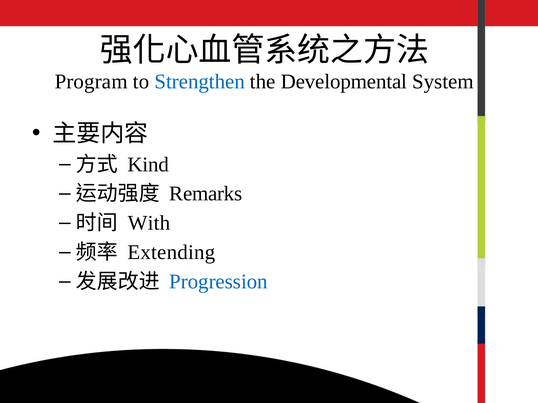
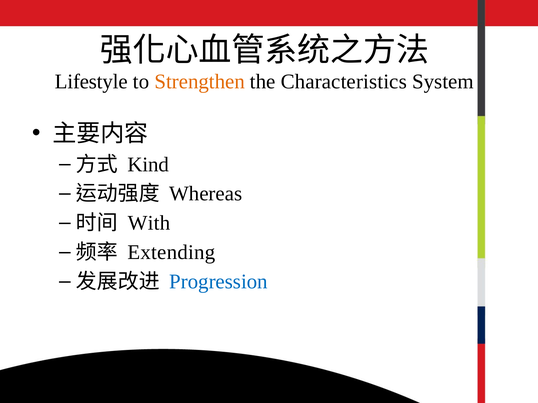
Program: Program -> Lifestyle
Strengthen colour: blue -> orange
Developmental: Developmental -> Characteristics
Remarks: Remarks -> Whereas
